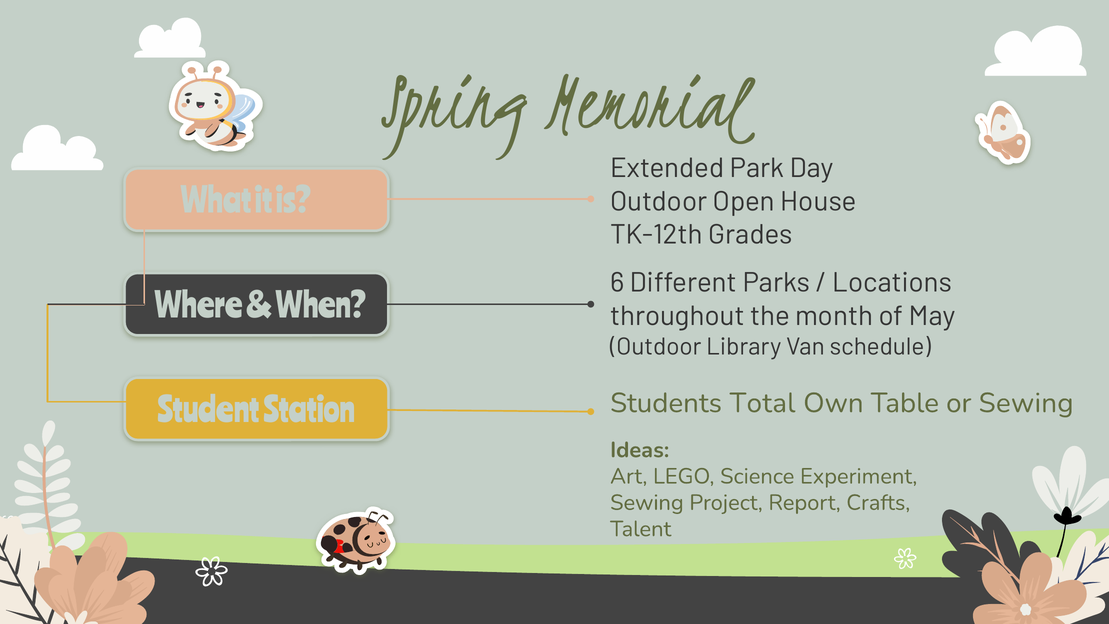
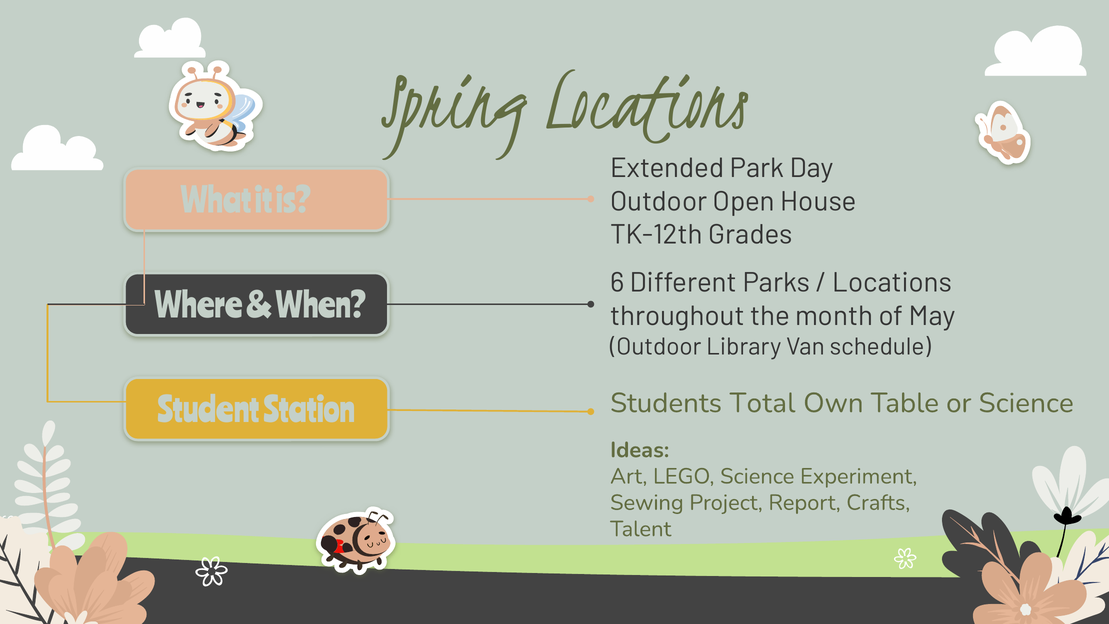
Spring Memorial: Memorial -> Locations
or Sewing: Sewing -> Science
